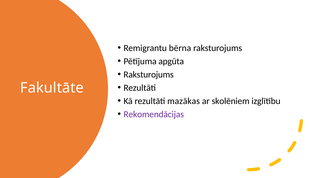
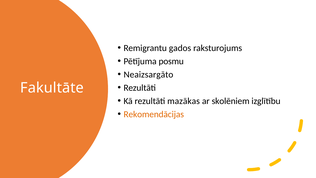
bērna: bērna -> gados
apgūta: apgūta -> posmu
Raksturojums at (149, 74): Raksturojums -> Neaizsargāto
Rekomendācijas colour: purple -> orange
